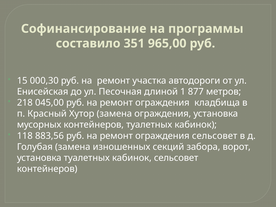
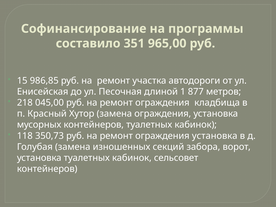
000,30: 000,30 -> 986,85
883,56: 883,56 -> 350,73
ремонт ограждения сельсовет: сельсовет -> установка
